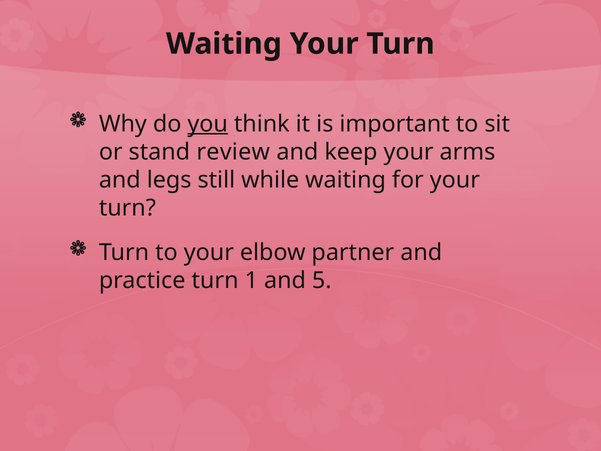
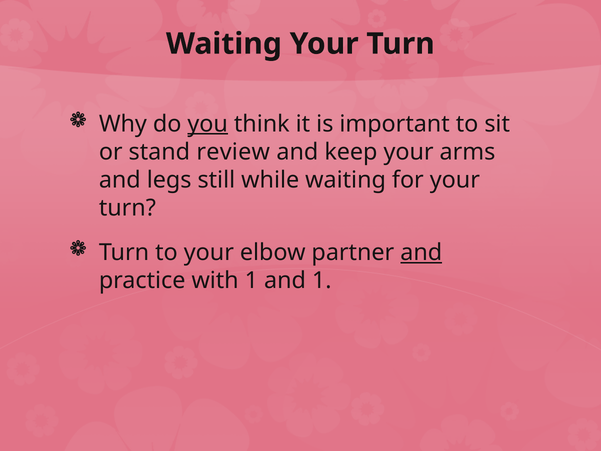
and at (421, 252) underline: none -> present
practice turn: turn -> with
and 5: 5 -> 1
